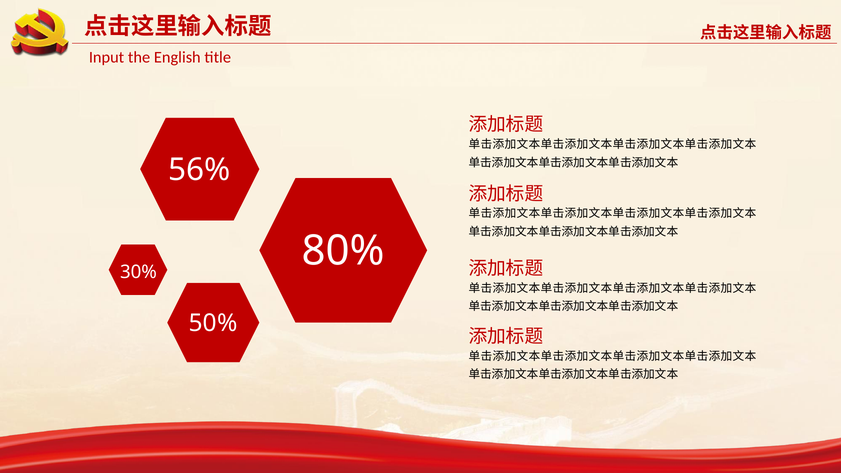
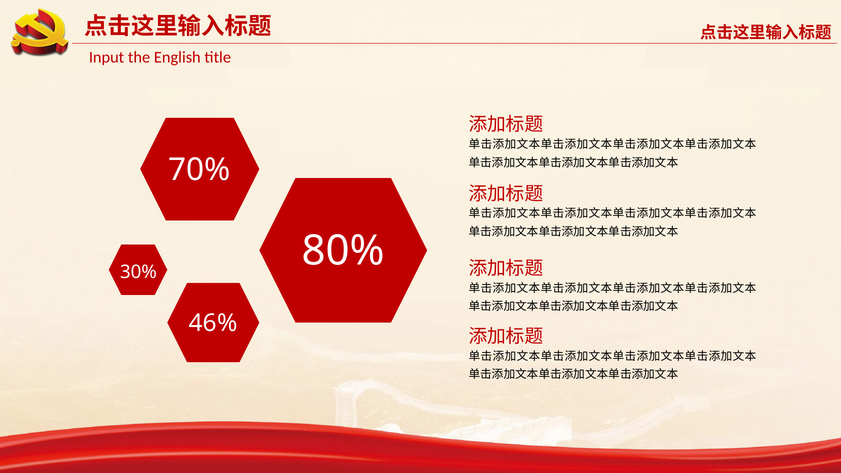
56%: 56% -> 70%
50%: 50% -> 46%
